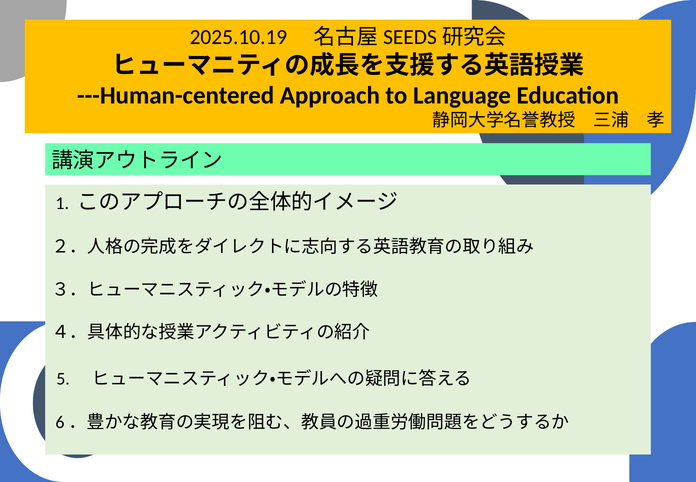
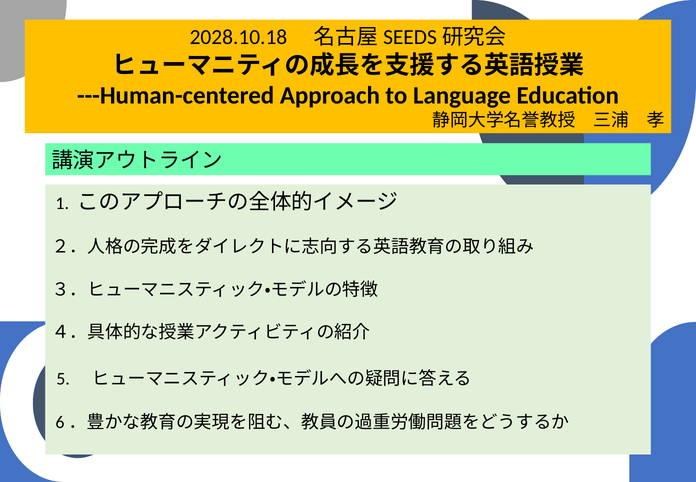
2025.10.19: 2025.10.19 -> 2028.10.18
